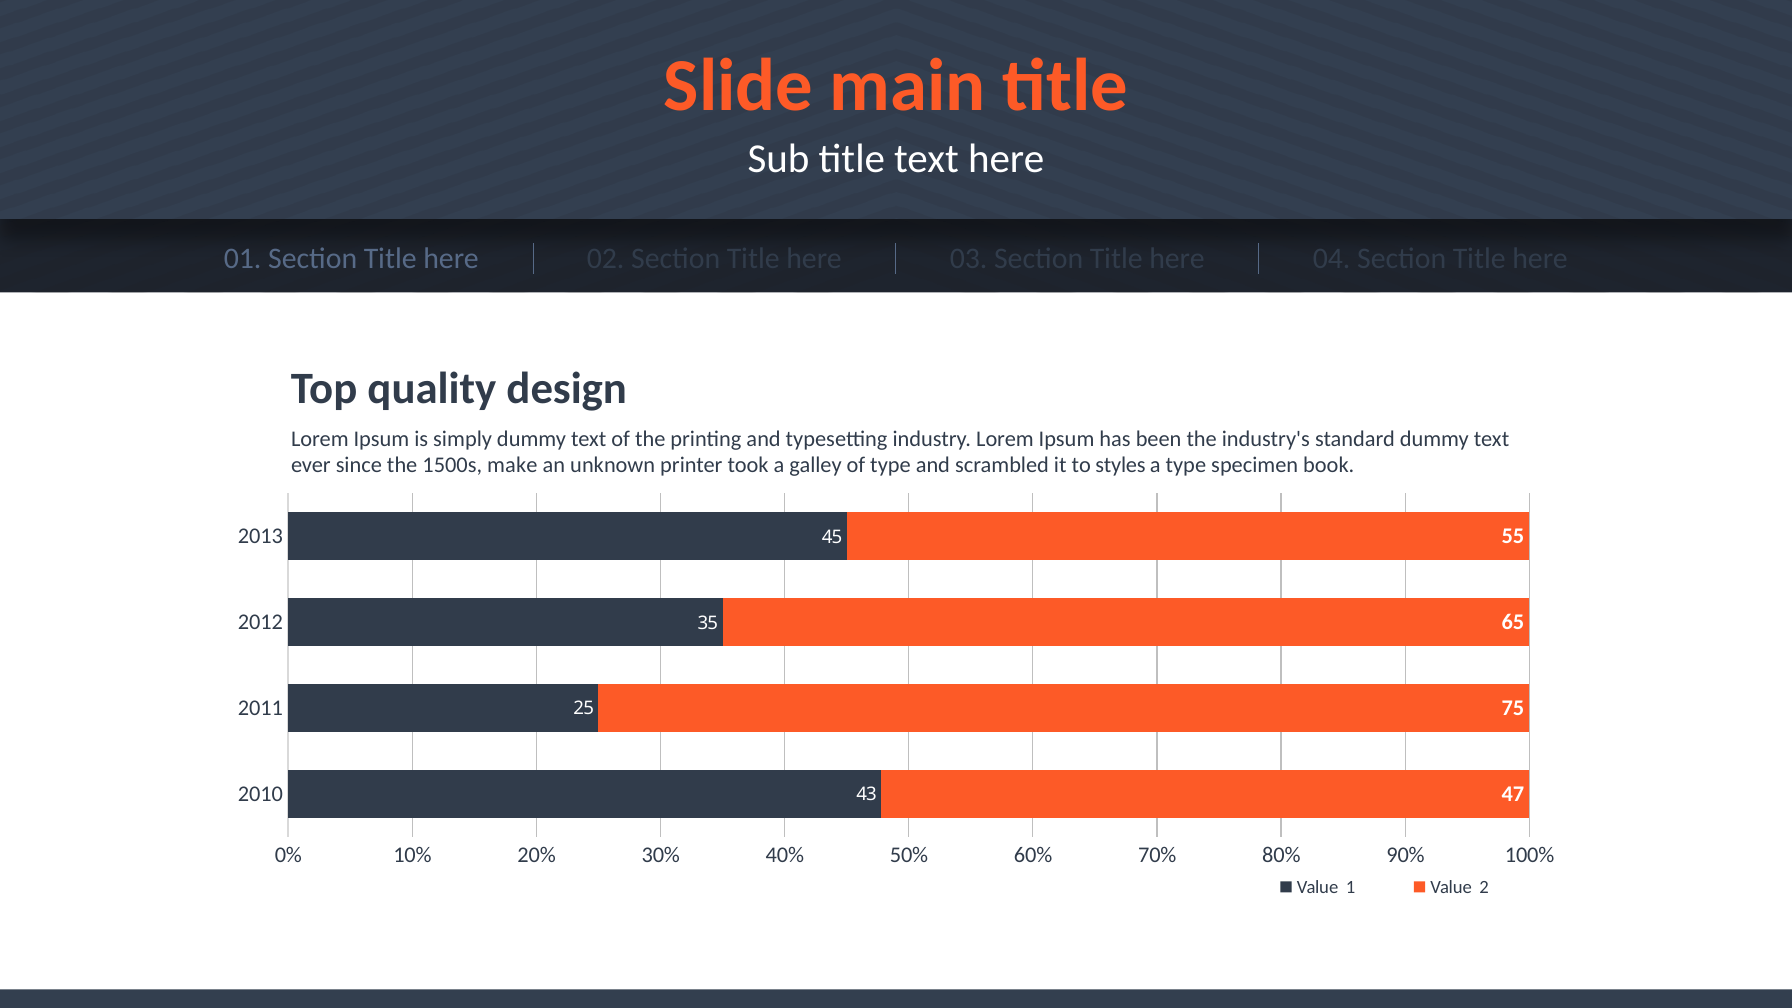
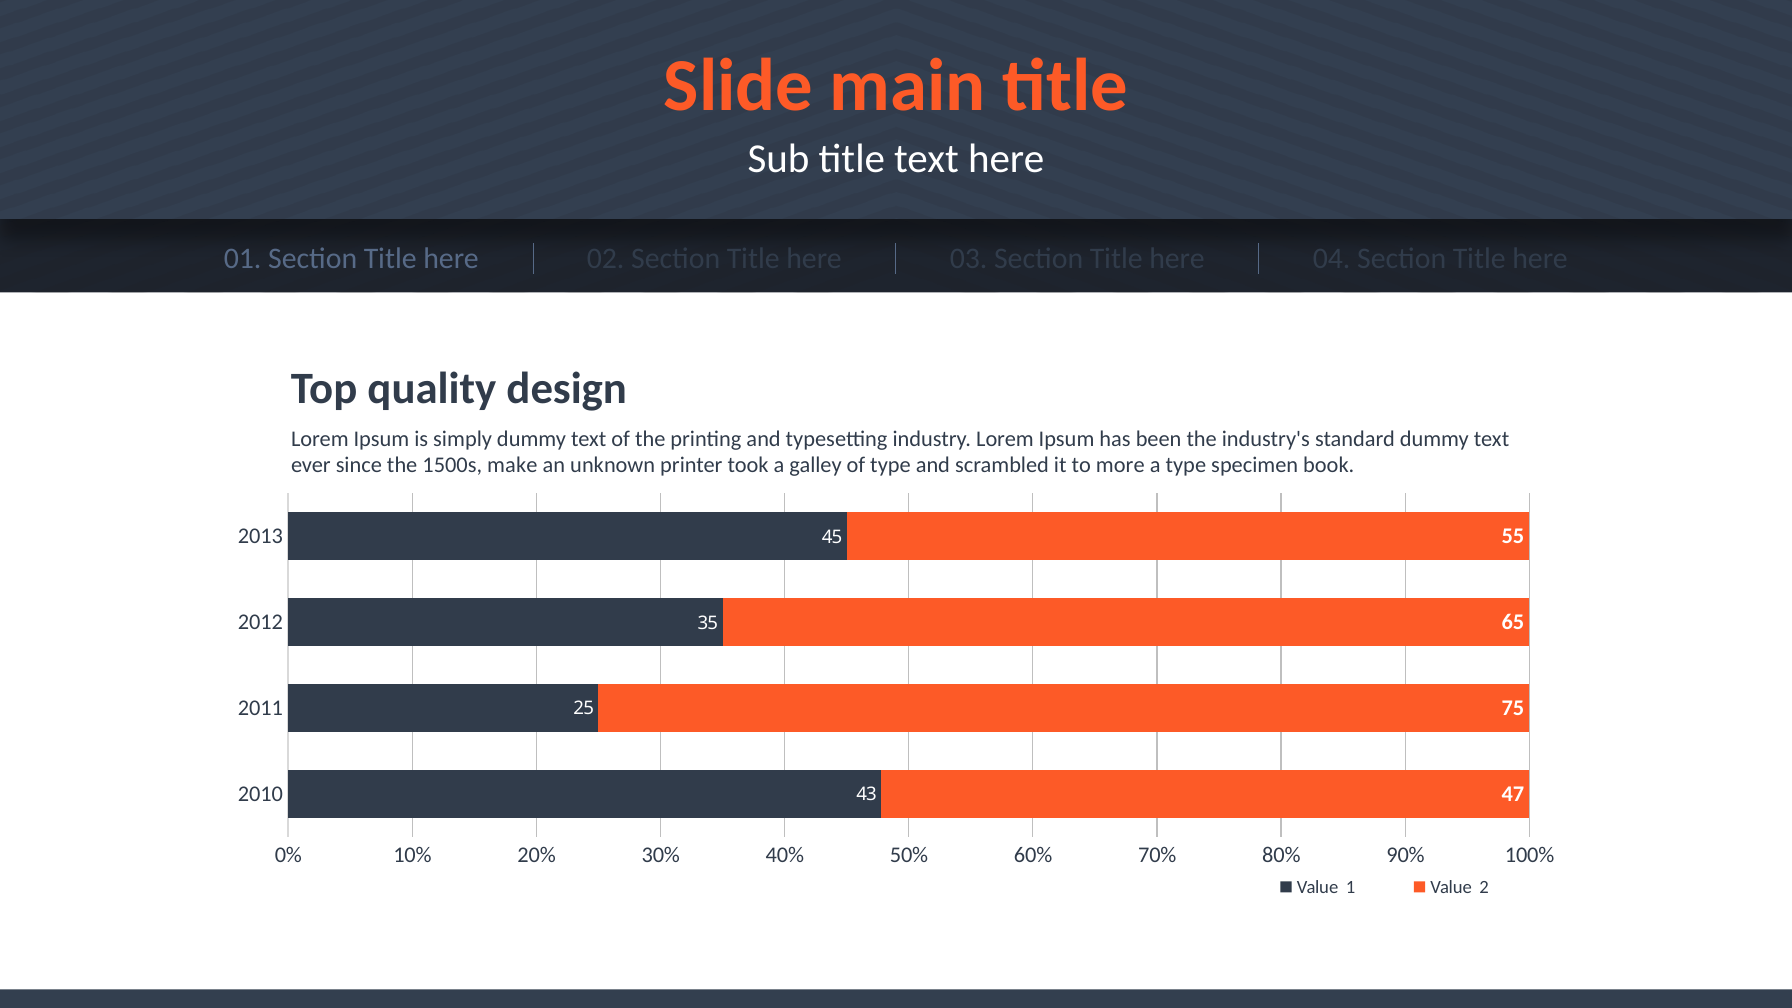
styles: styles -> more
